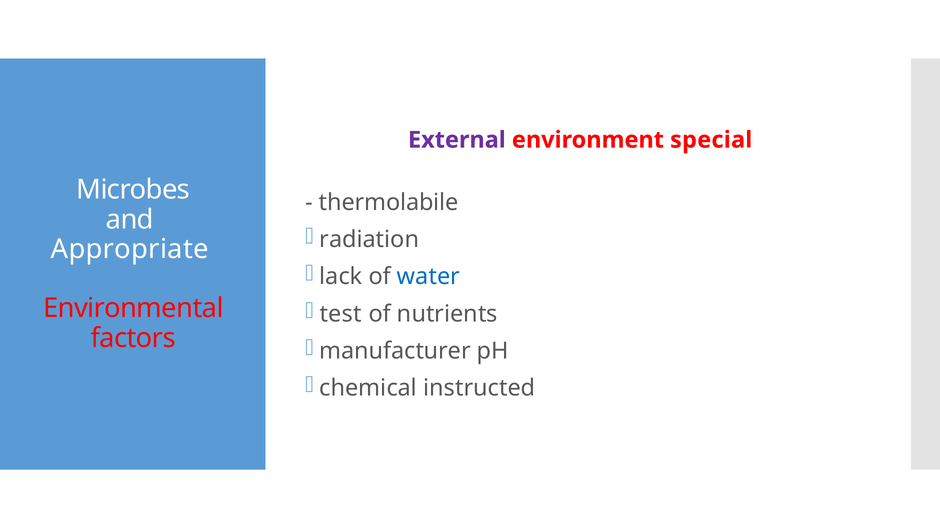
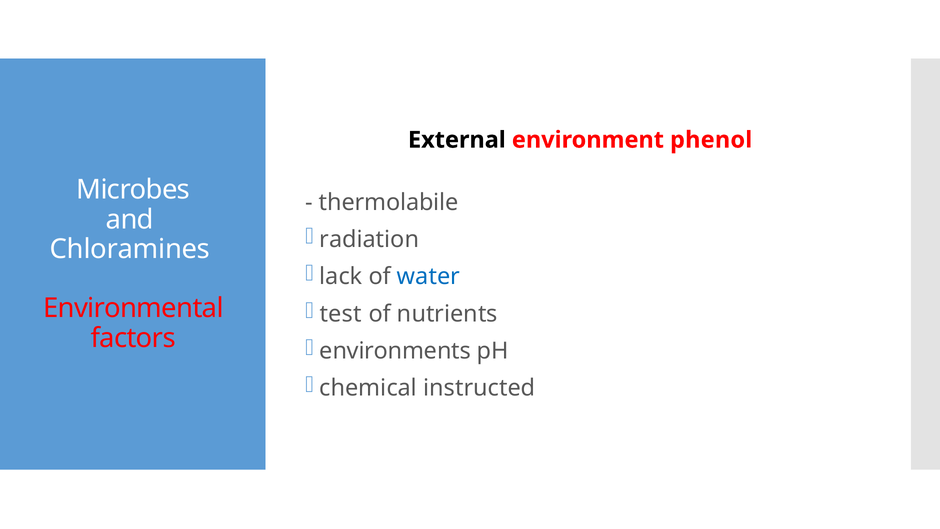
External colour: purple -> black
special: special -> phenol
Appropriate: Appropriate -> Chloramines
manufacturer: manufacturer -> environments
